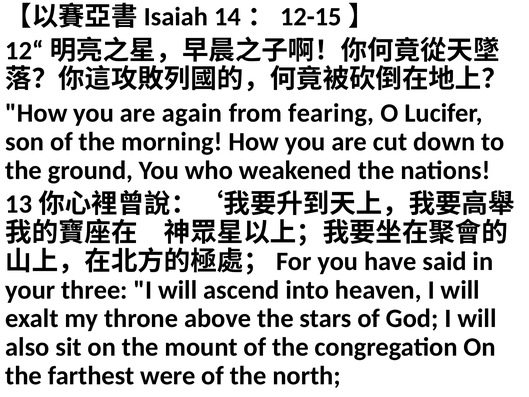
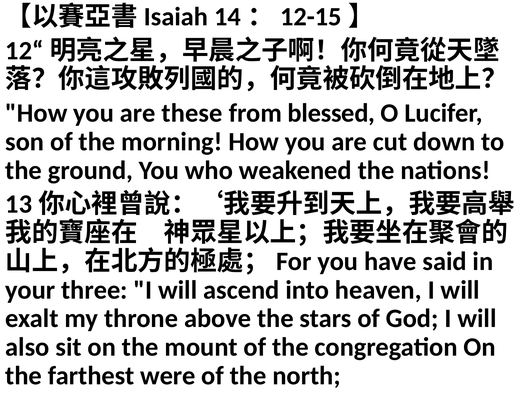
again: again -> these
fearing: fearing -> blessed
